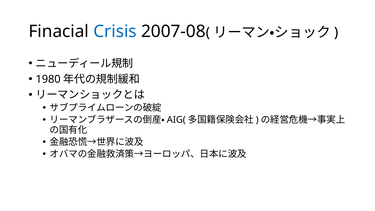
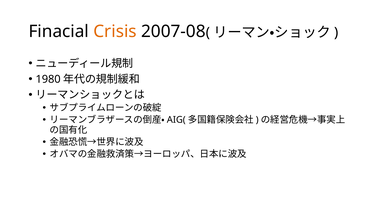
Crisis colour: blue -> orange
